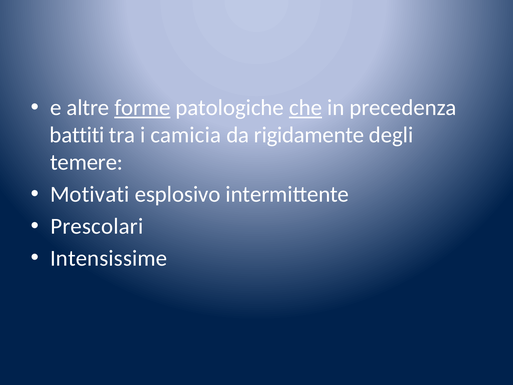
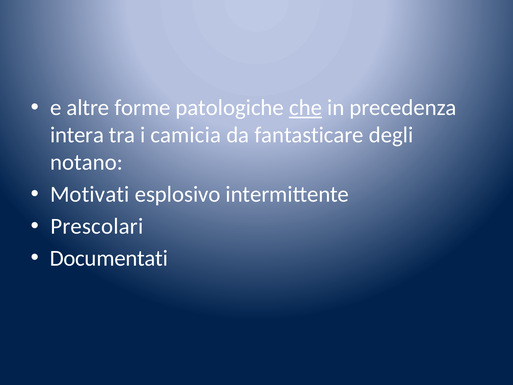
forme underline: present -> none
battiti: battiti -> intera
rigidamente: rigidamente -> fantasticare
temere: temere -> notano
Intensissime: Intensissime -> Documentati
